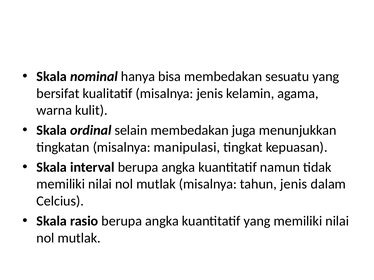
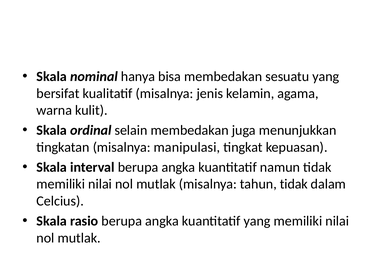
tahun jenis: jenis -> tidak
